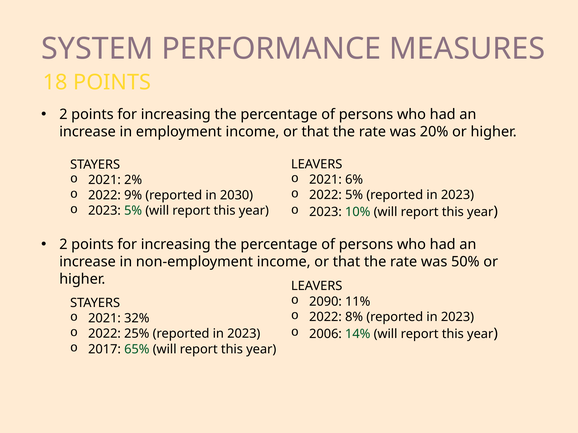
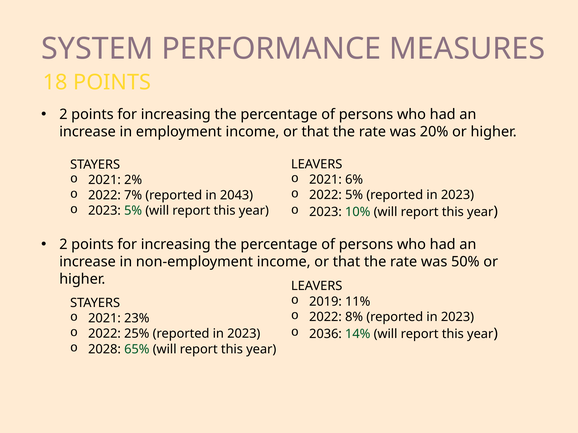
9%: 9% -> 7%
2030: 2030 -> 2043
2090: 2090 -> 2019
32%: 32% -> 23%
2006: 2006 -> 2036
2017: 2017 -> 2028
